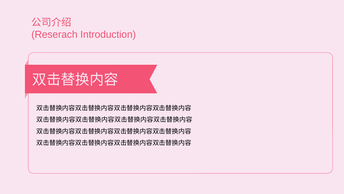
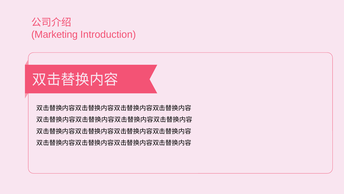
Reserach: Reserach -> Marketing
